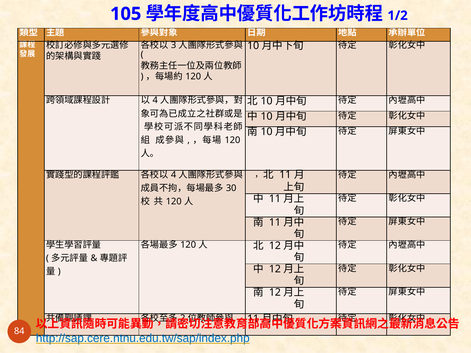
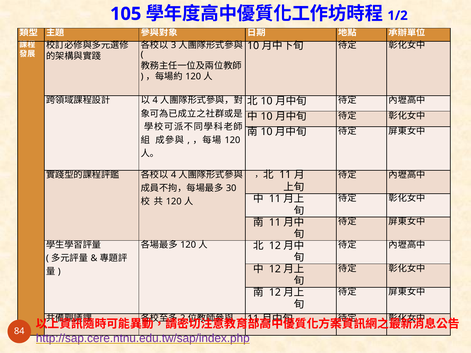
http://sap.cere.ntnu.edu.tw/sap/index.php colour: blue -> purple
